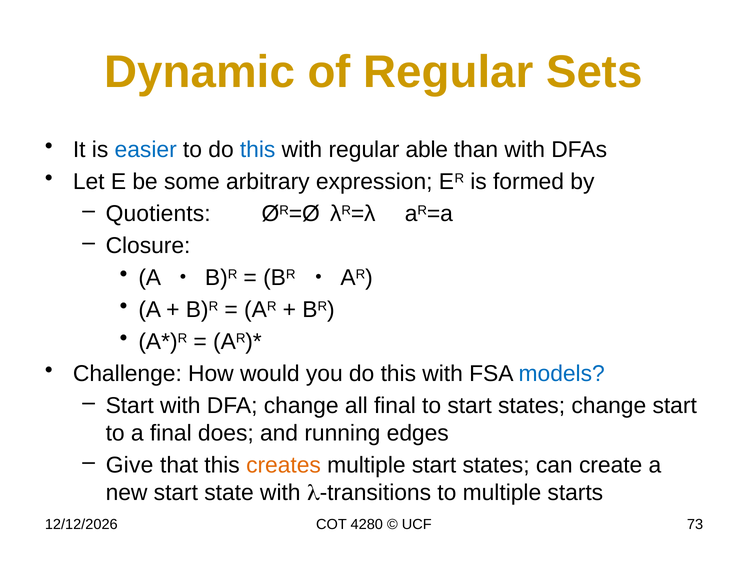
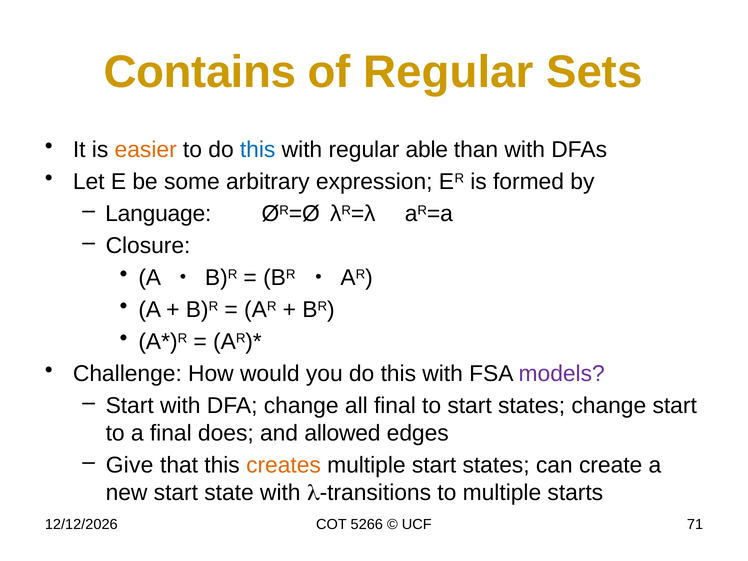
Dynamic: Dynamic -> Contains
easier colour: blue -> orange
Quotients: Quotients -> Language
models colour: blue -> purple
running: running -> allowed
4280: 4280 -> 5266
73: 73 -> 71
